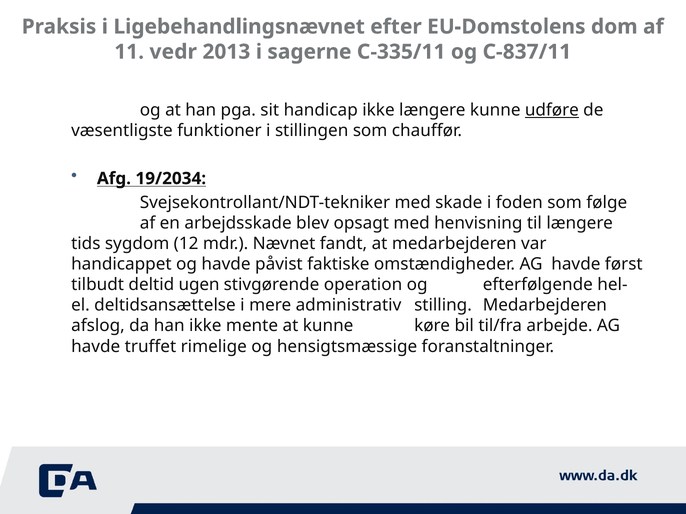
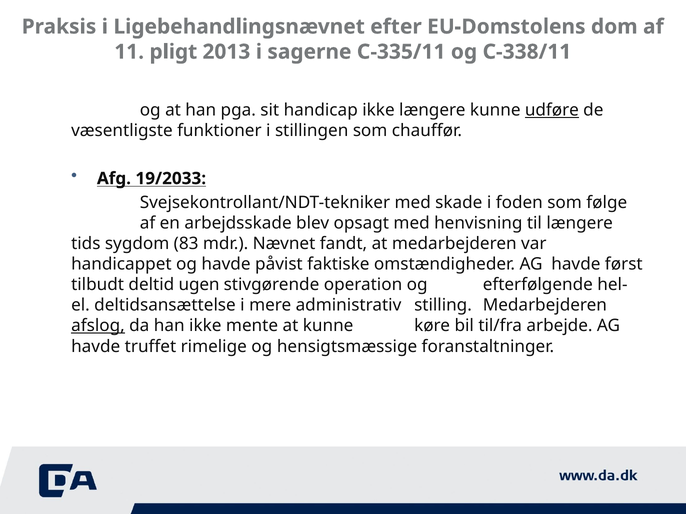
vedr: vedr -> pligt
C-837/11: C-837/11 -> C-338/11
19/2034: 19/2034 -> 19/2033
12: 12 -> 83
afslog underline: none -> present
